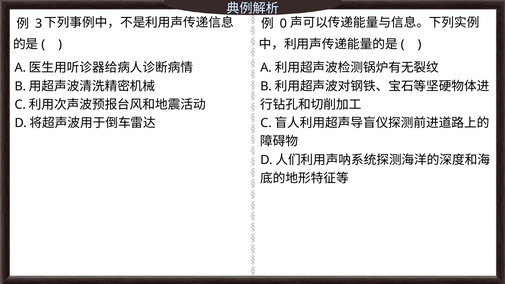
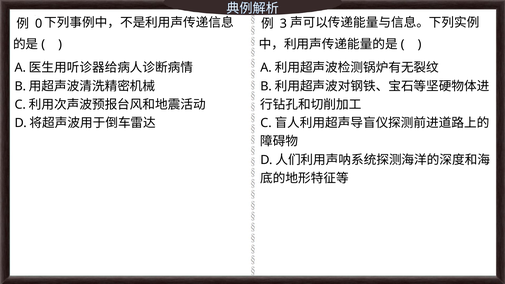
3: 3 -> 0
0: 0 -> 3
